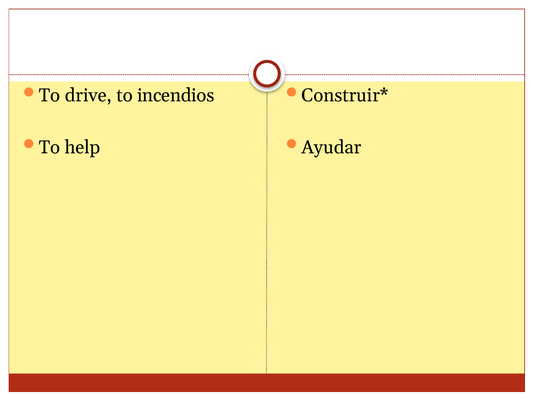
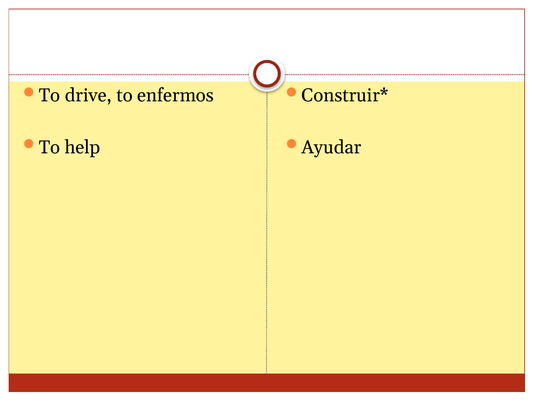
incendios: incendios -> enfermos
